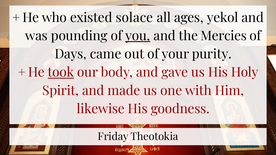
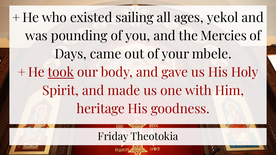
solace: solace -> sailing
you underline: present -> none
purity: purity -> mbele
likewise: likewise -> heritage
